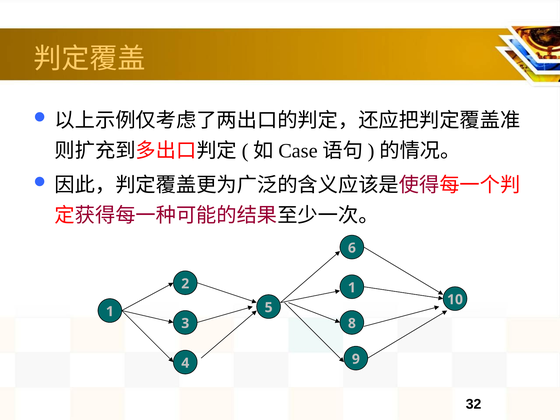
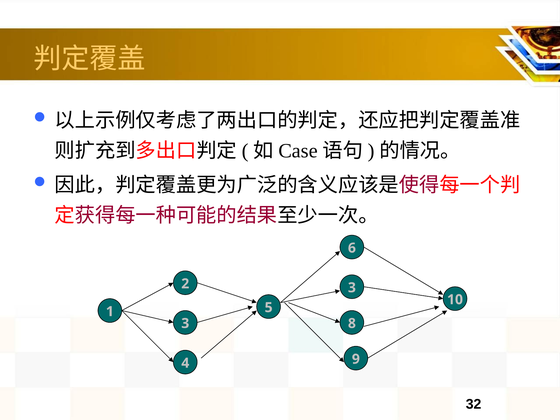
2 1: 1 -> 3
